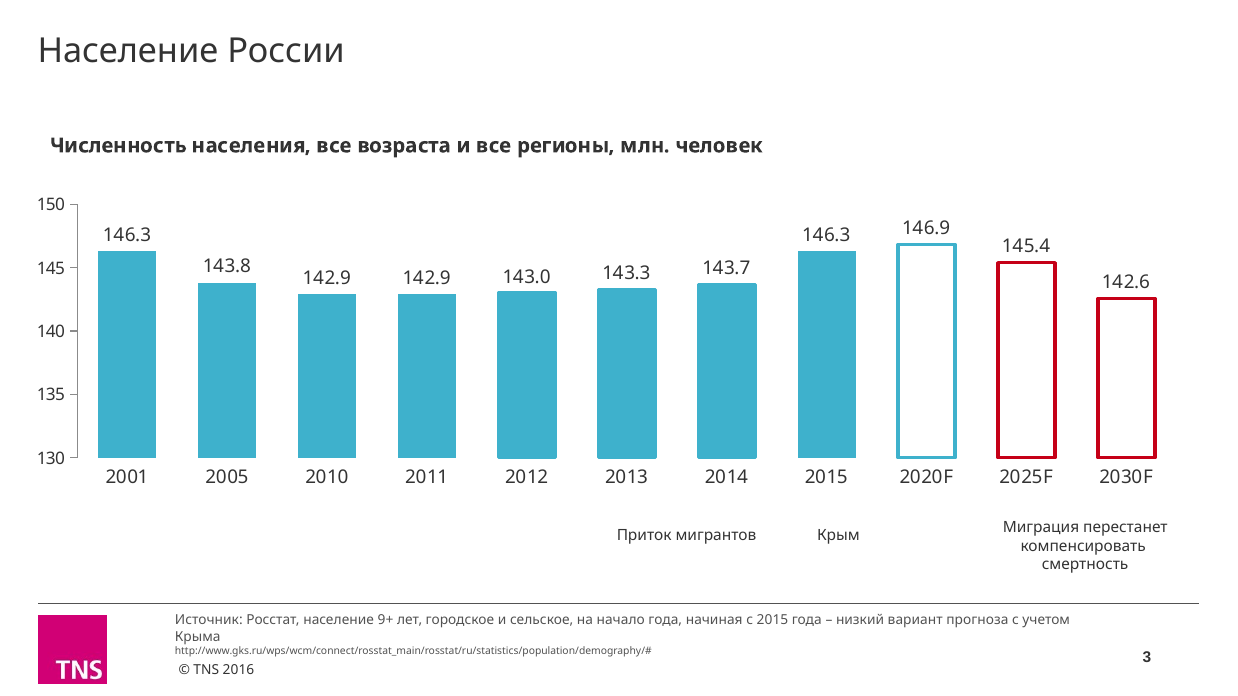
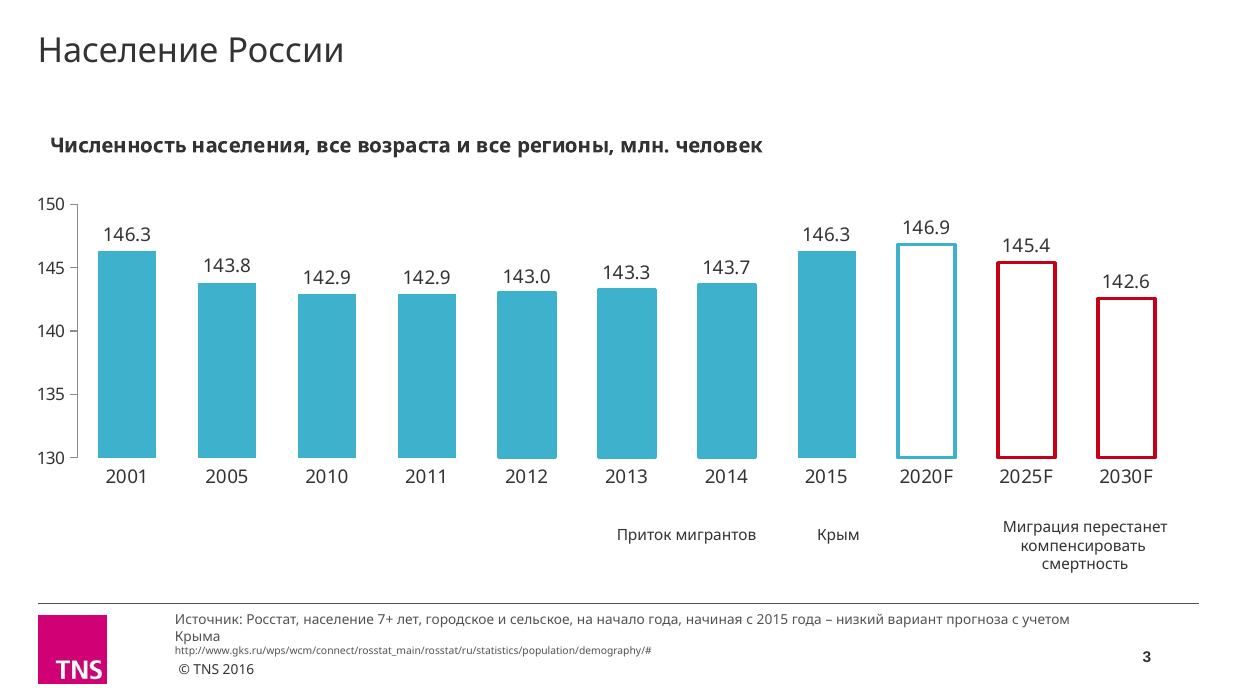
9+: 9+ -> 7+
